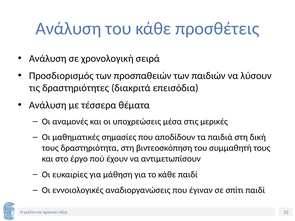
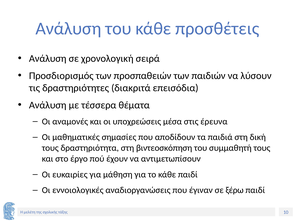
μερικές: μερικές -> έρευνα
σπίτι: σπίτι -> ξέρω
